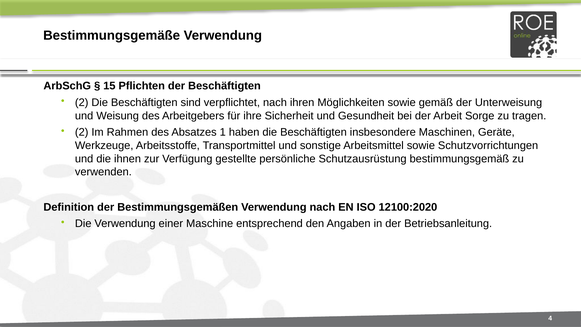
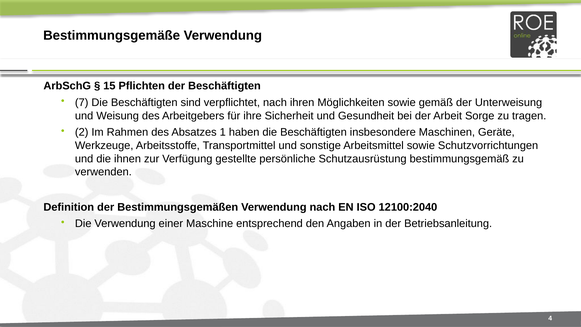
2 at (82, 102): 2 -> 7
12100:2020: 12100:2020 -> 12100:2040
